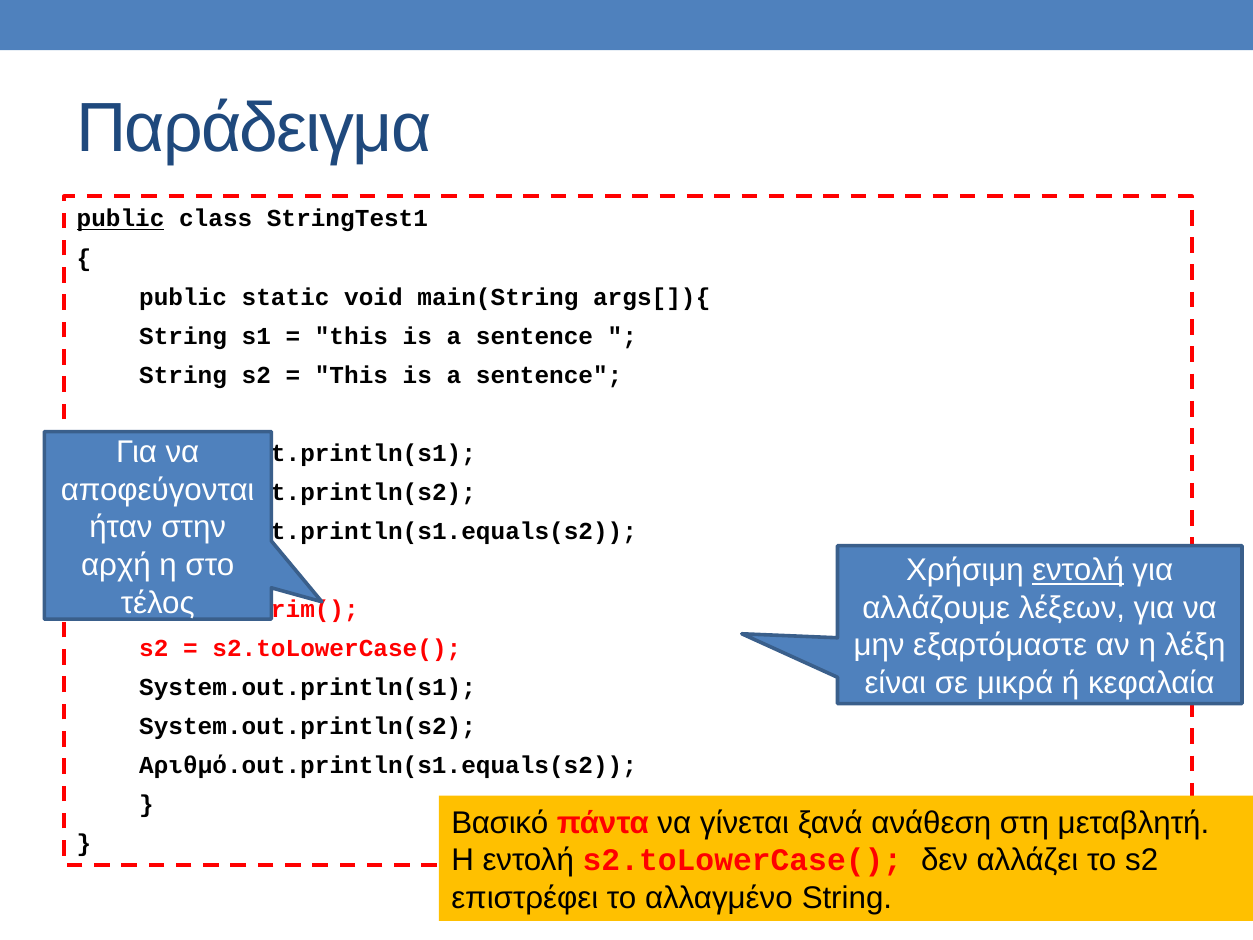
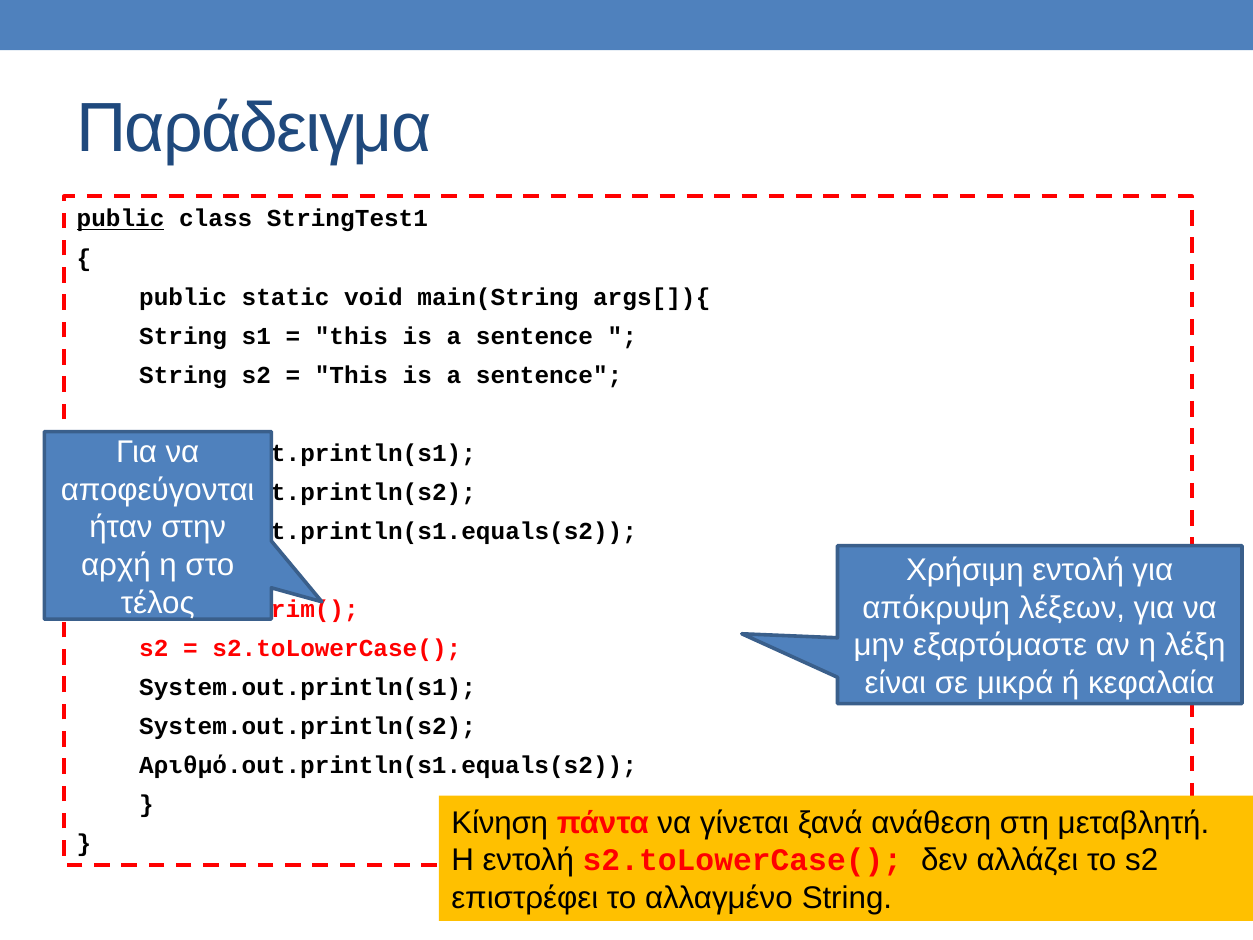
εντολή at (1078, 570) underline: present -> none
αλλάζουμε: αλλάζουμε -> απόκρυψη
Βασικό: Βασικό -> Κίνηση
